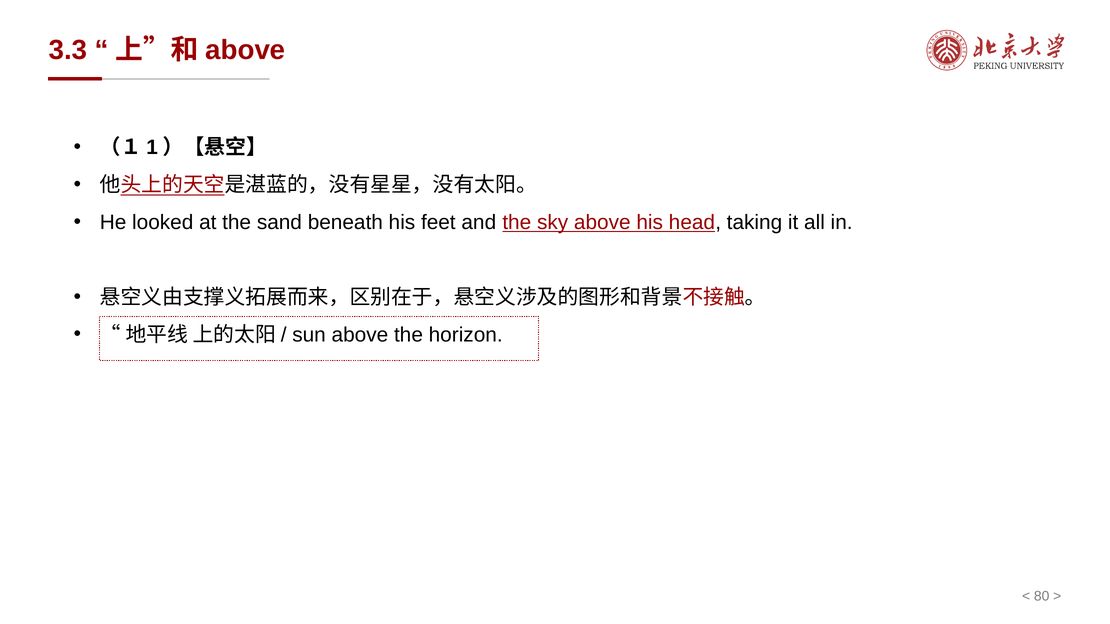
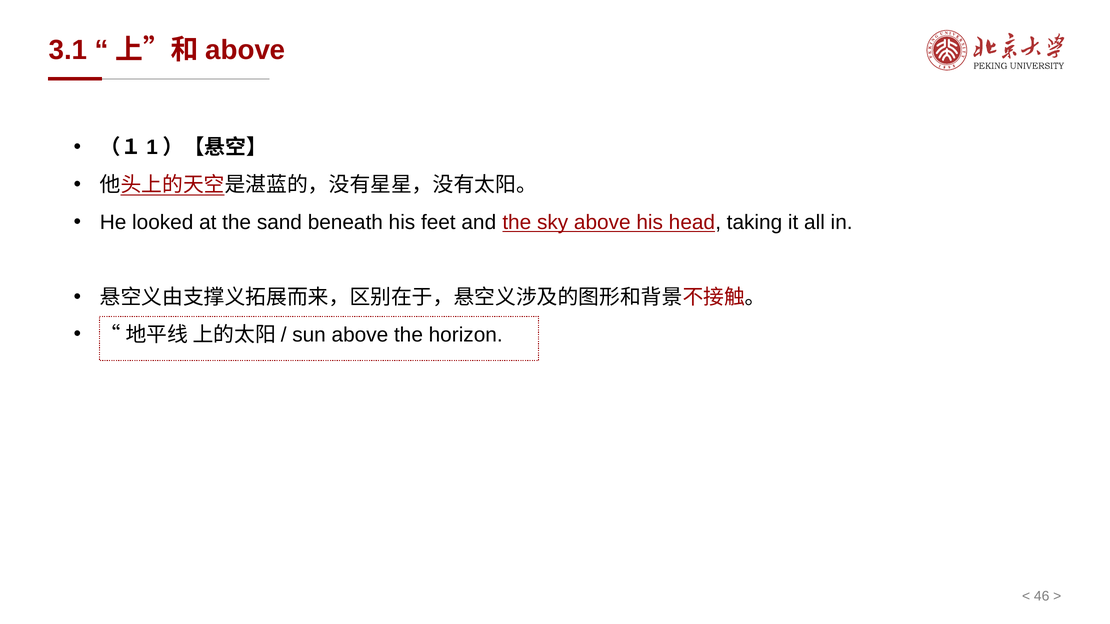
3.3: 3.3 -> 3.1
80: 80 -> 46
